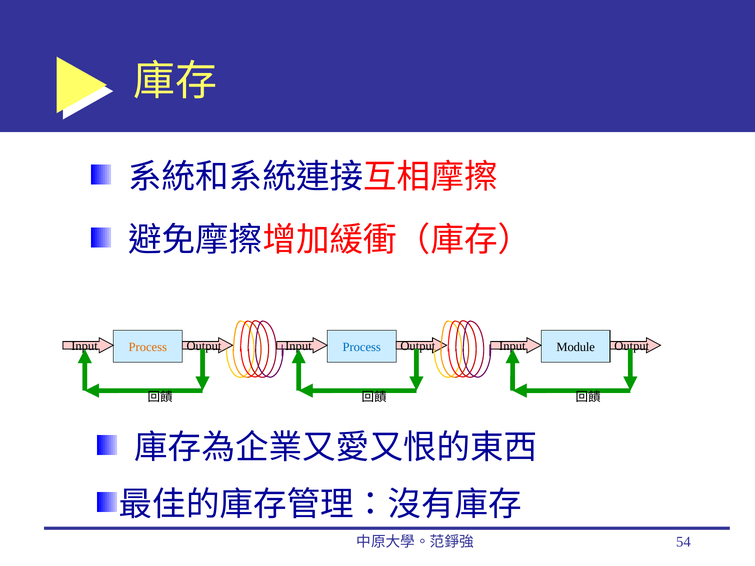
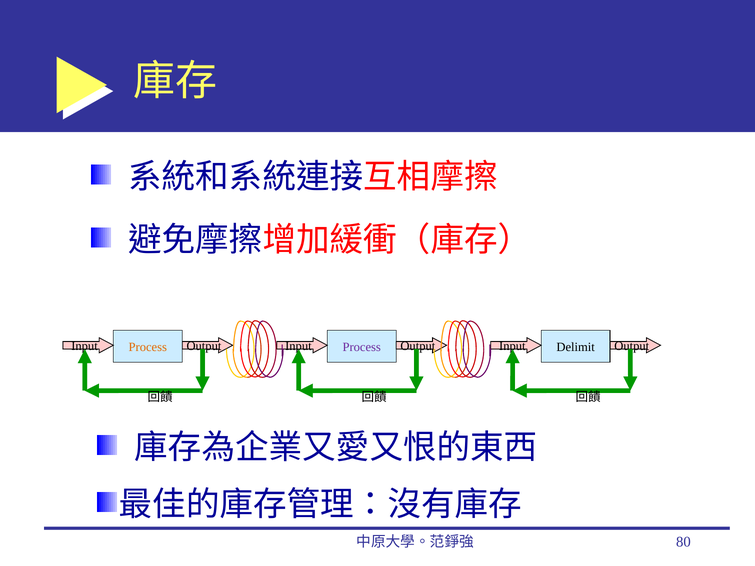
Process at (362, 347) colour: blue -> purple
Module: Module -> Delimit
54: 54 -> 80
